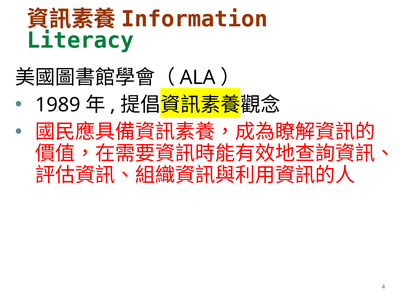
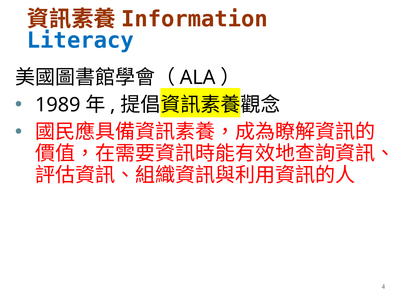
Literacy colour: green -> blue
